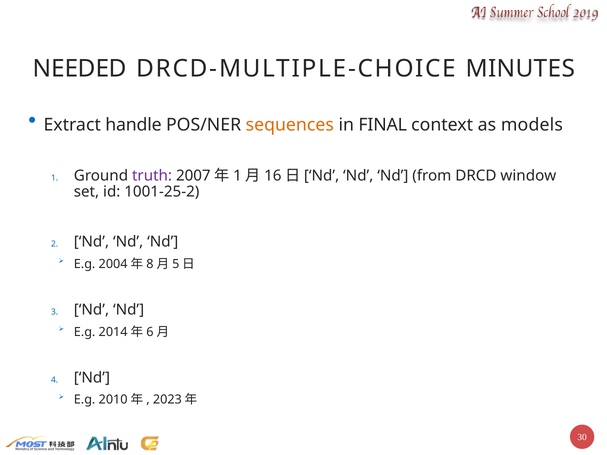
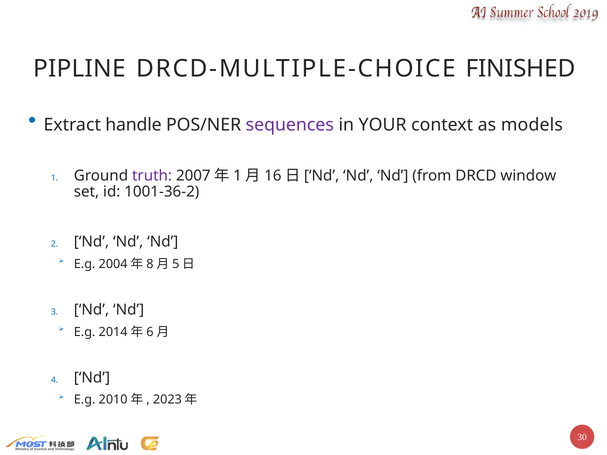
NEEDED: NEEDED -> PIPLINE
MINUTES: MINUTES -> FINISHED
sequences colour: orange -> purple
FINAL: FINAL -> YOUR
1001-25-2: 1001-25-2 -> 1001-36-2
